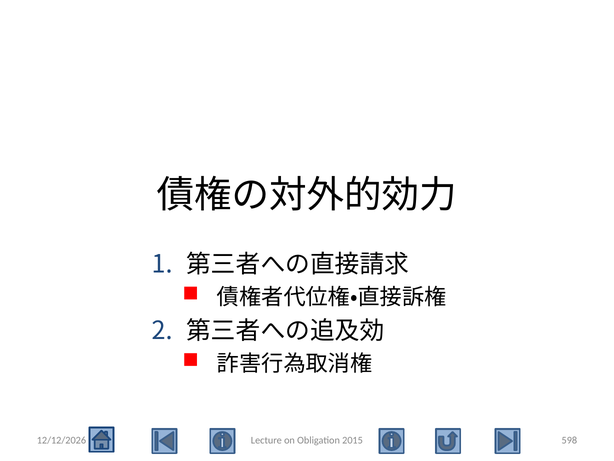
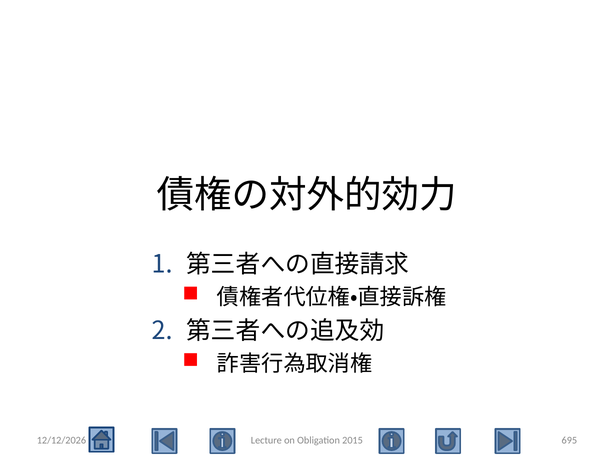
598: 598 -> 695
